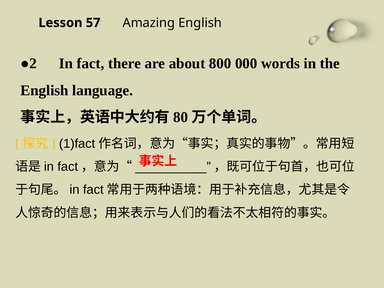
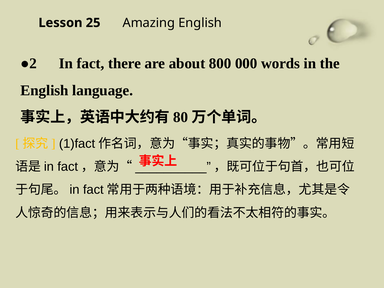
57: 57 -> 25
